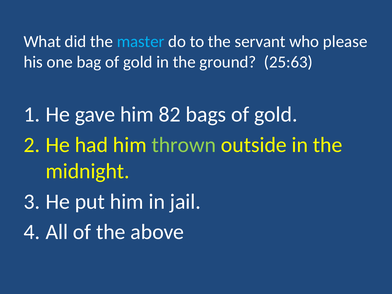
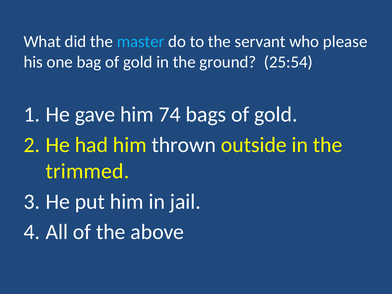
25:63: 25:63 -> 25:54
82: 82 -> 74
thrown colour: light green -> white
midnight: midnight -> trimmed
